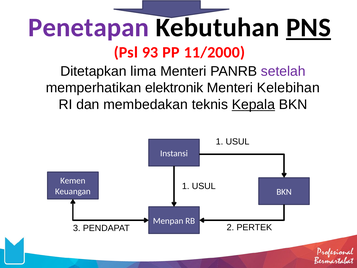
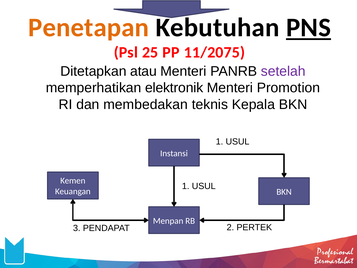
Penetapan colour: purple -> orange
93: 93 -> 25
11/2000: 11/2000 -> 11/2075
lima: lima -> atau
Kelebihan: Kelebihan -> Promotion
Kepala underline: present -> none
